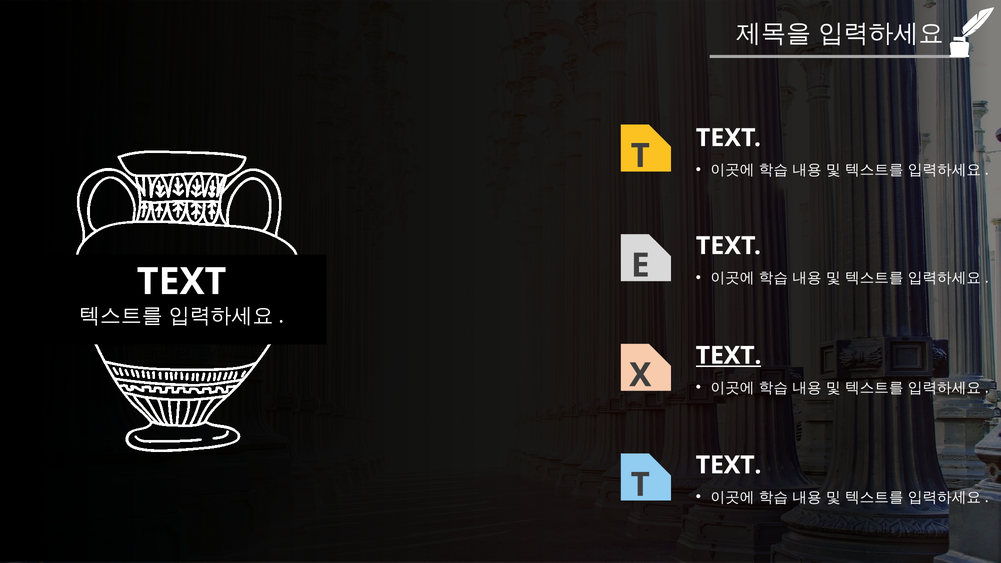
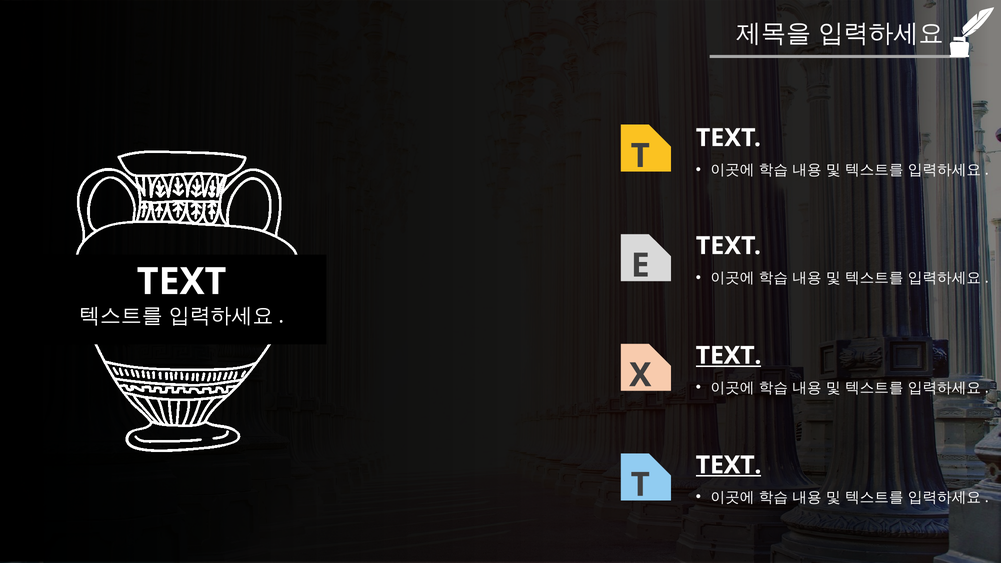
TEXT at (729, 465) underline: none -> present
